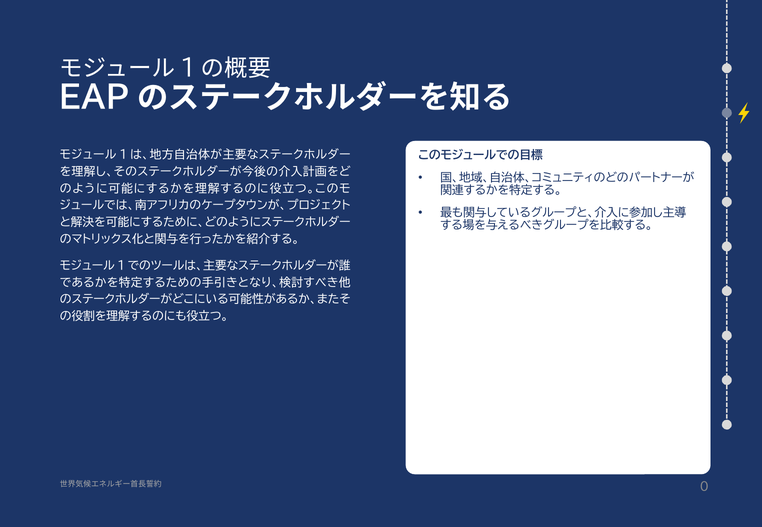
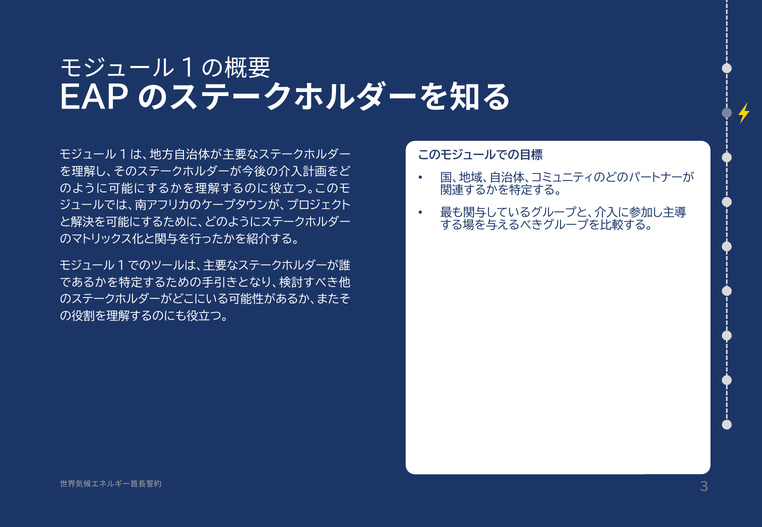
0: 0 -> 3
